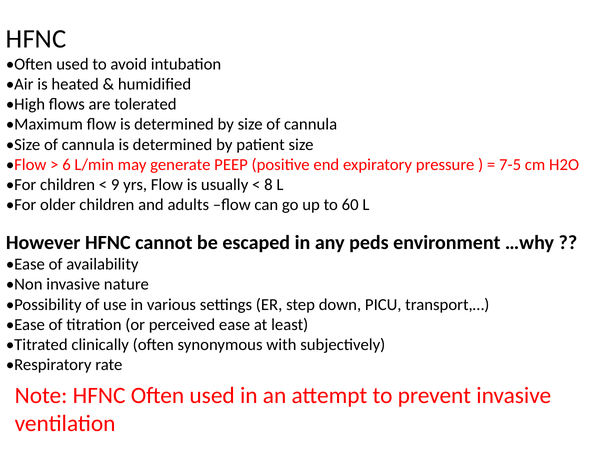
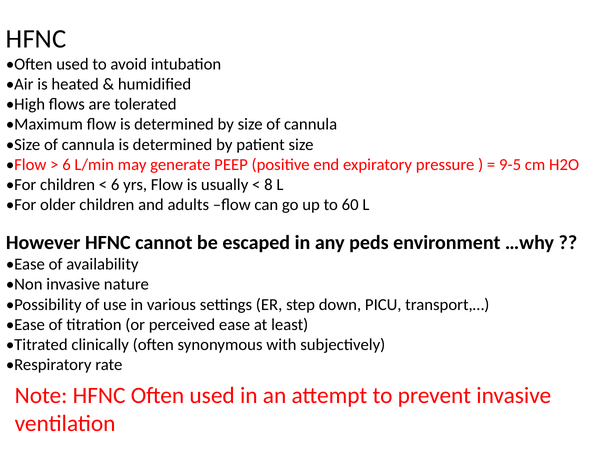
7-5: 7-5 -> 9-5
9 at (115, 184): 9 -> 6
